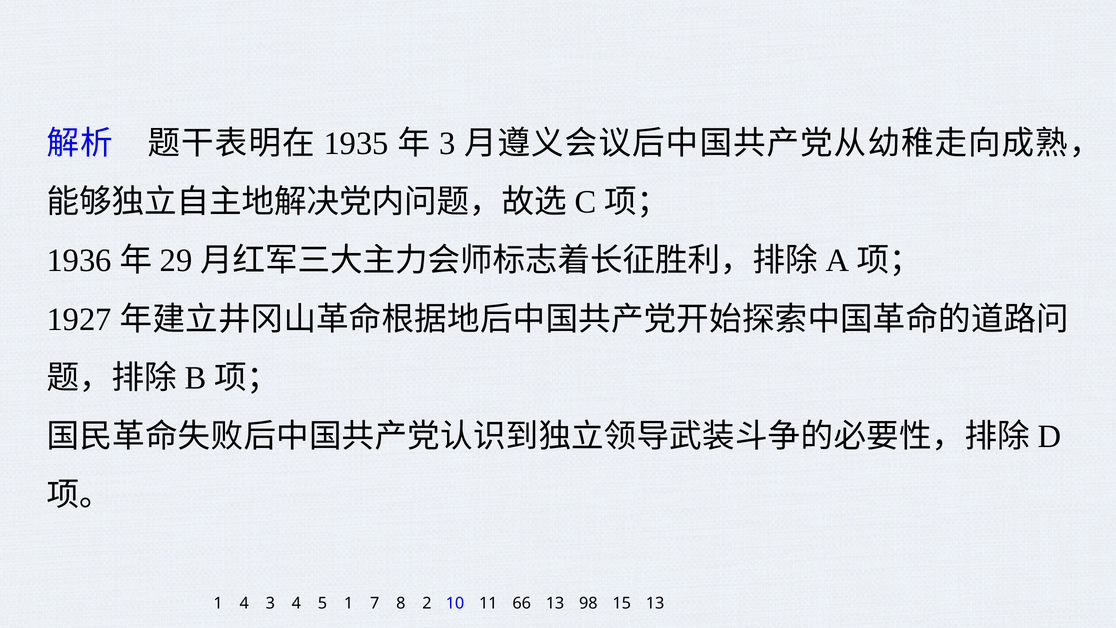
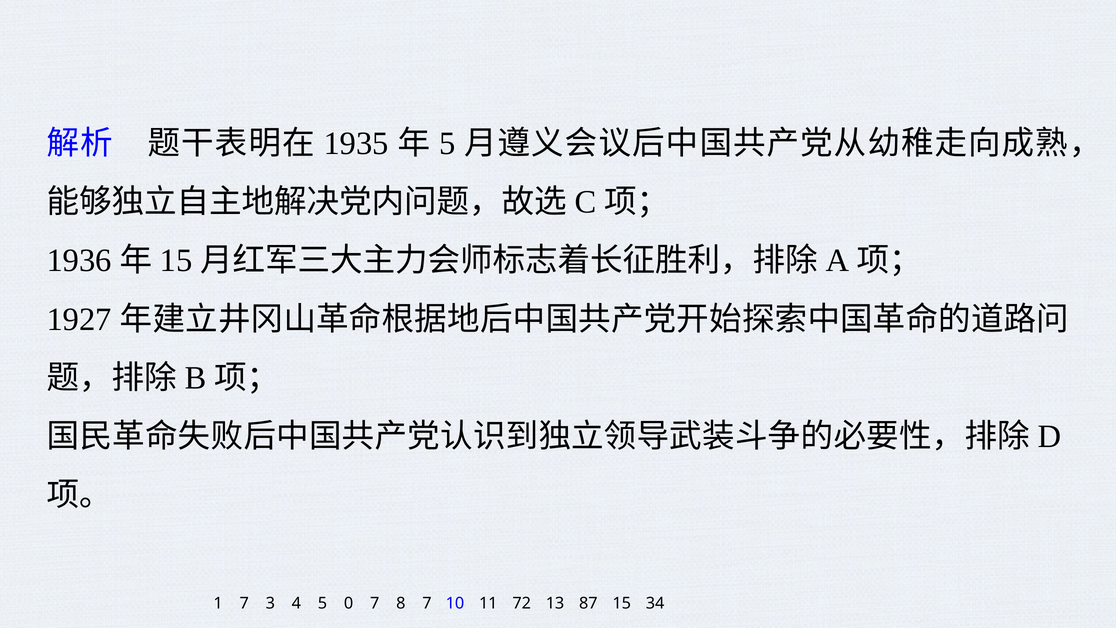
3 at (447, 143): 3 -> 5
29 at (176, 261): 29 -> 15
1 4: 4 -> 7
5 1: 1 -> 0
8 2: 2 -> 7
66: 66 -> 72
98: 98 -> 87
15 13: 13 -> 34
